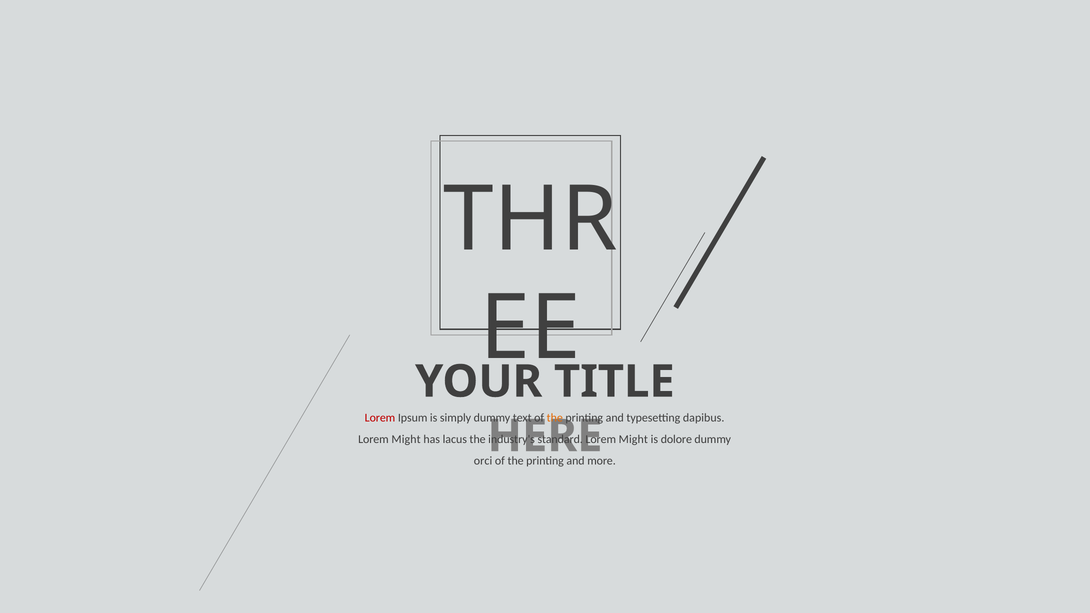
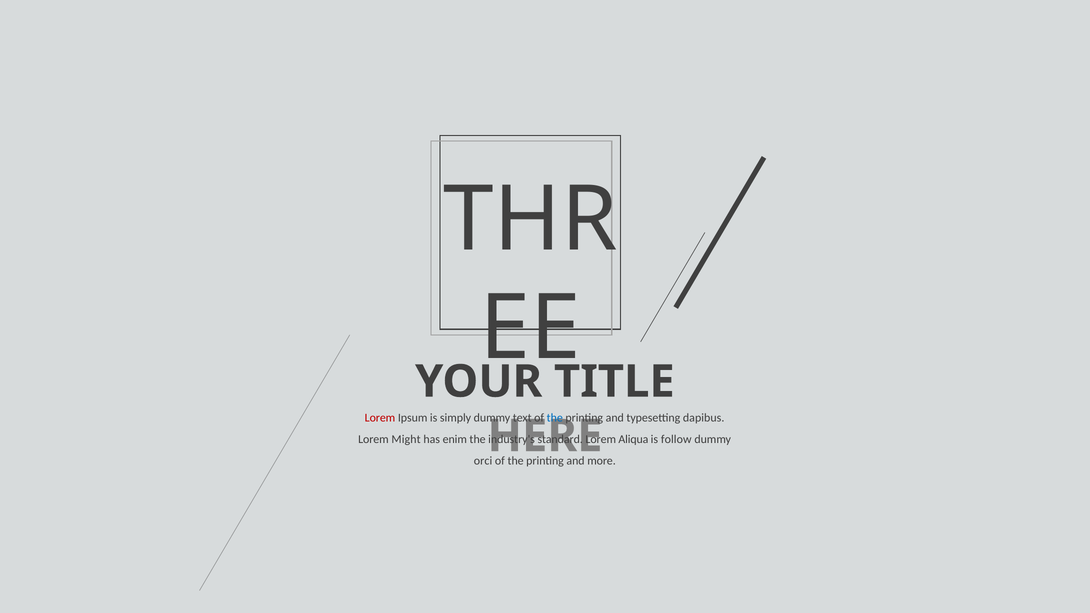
the at (555, 418) colour: orange -> blue
lacus: lacus -> enim
Might at (633, 439): Might -> Aliqua
dolore: dolore -> follow
